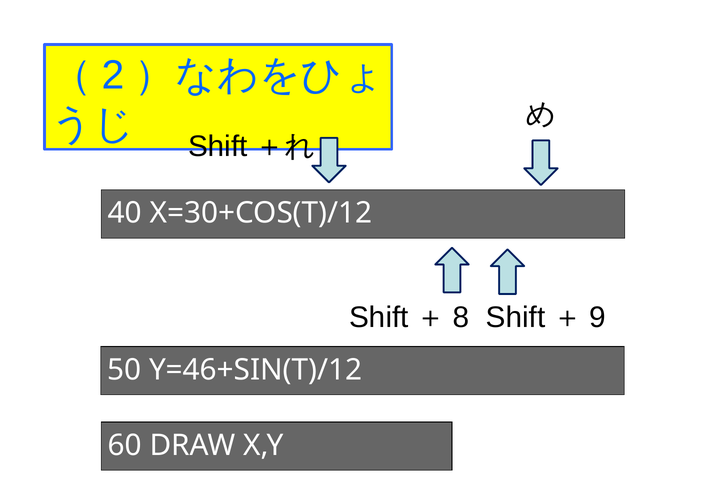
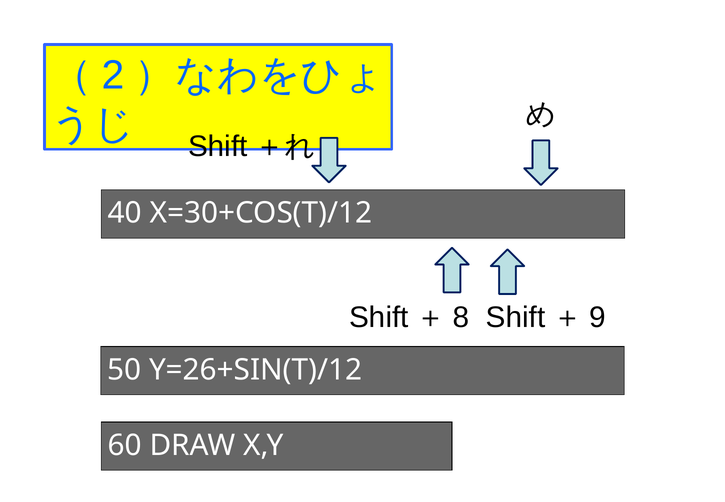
Y=46+SIN(T)/12: Y=46+SIN(T)/12 -> Y=26+SIN(T)/12
